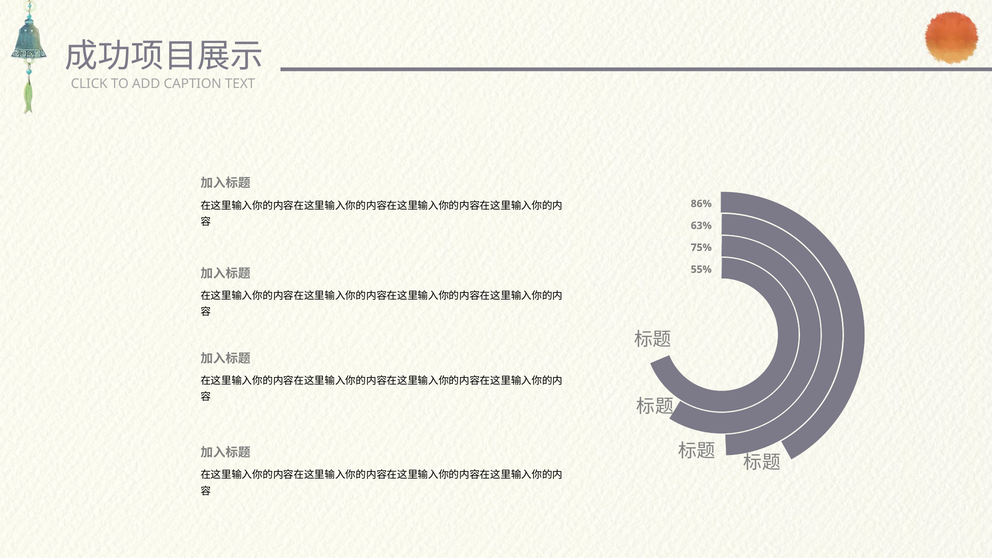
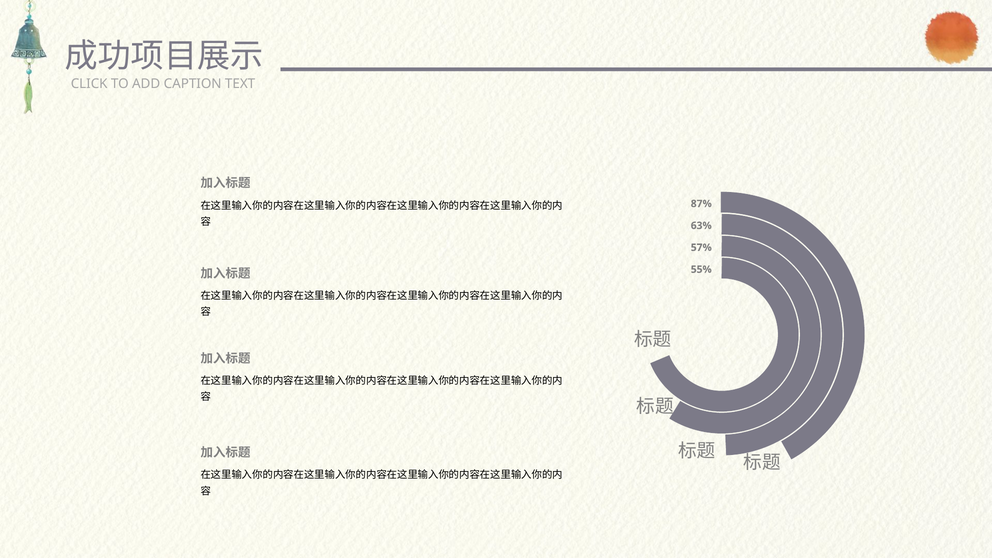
86%: 86% -> 87%
75%: 75% -> 57%
